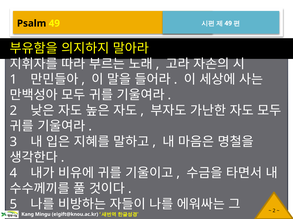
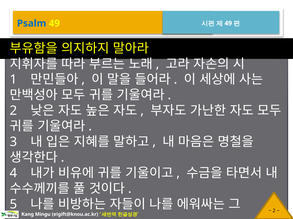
Psalm colour: black -> blue
